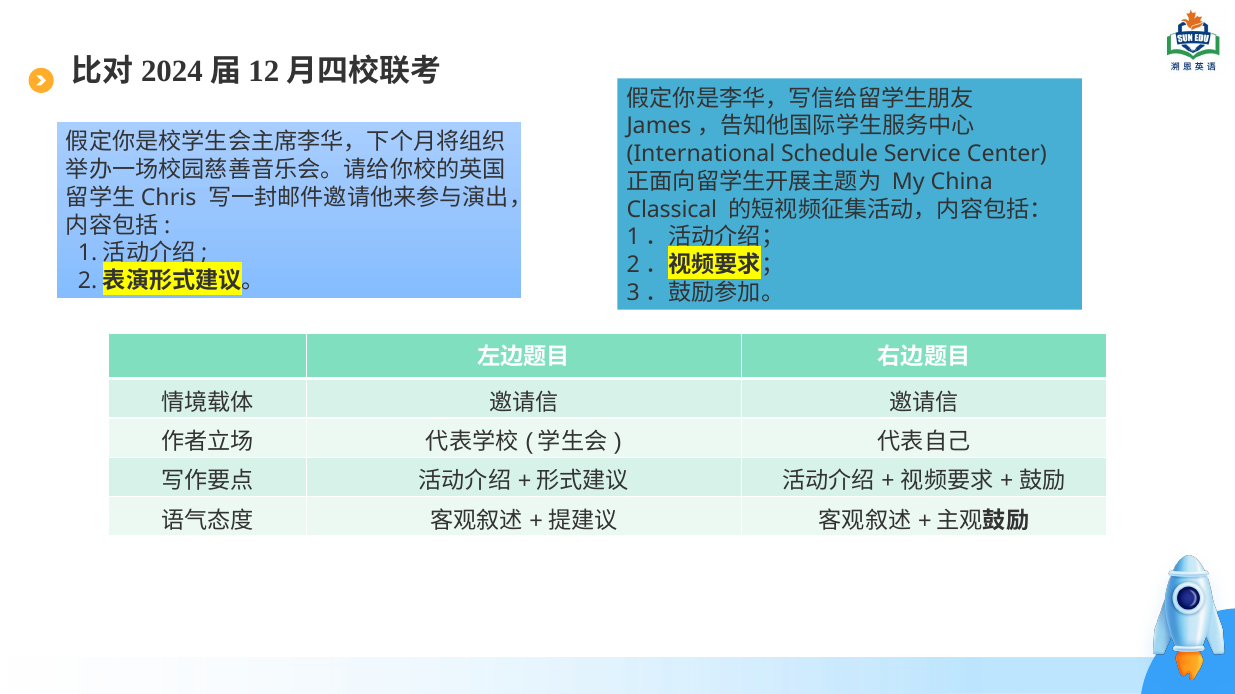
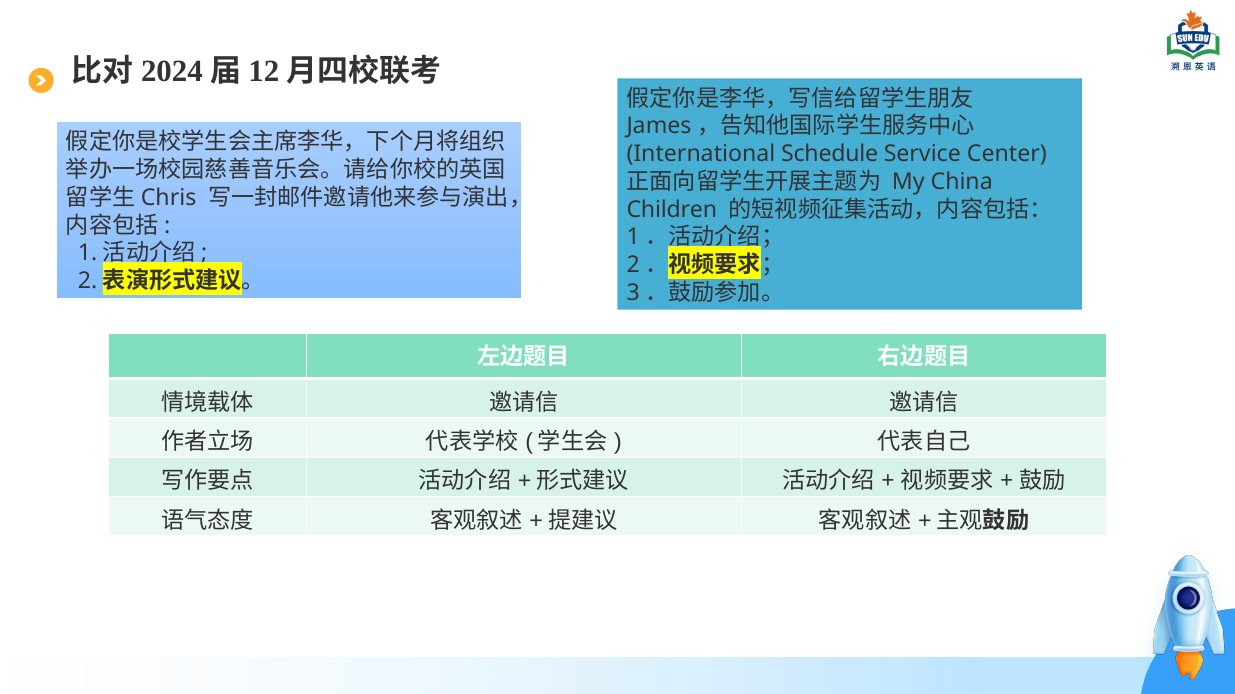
Classical: Classical -> Children
